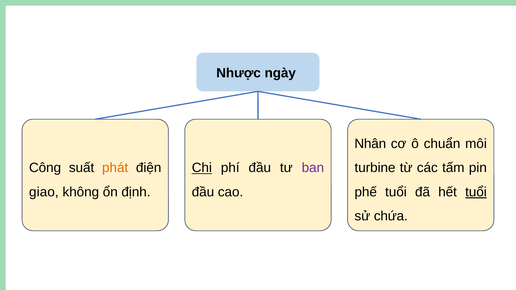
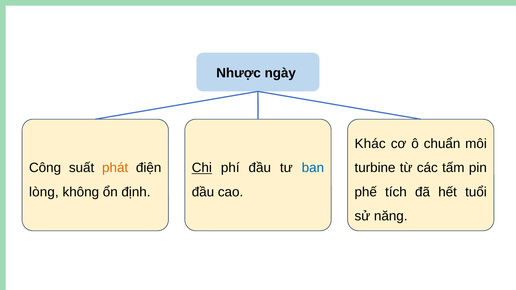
Nhân: Nhân -> Khác
ban colour: purple -> blue
giao: giao -> lòng
phế tuổi: tuổi -> tích
tuổi at (476, 192) underline: present -> none
chứa: chứa -> năng
